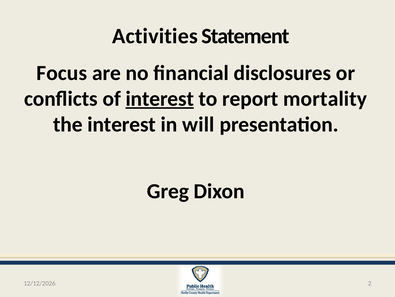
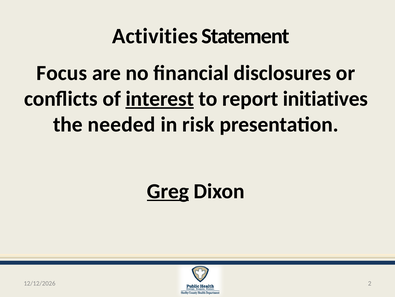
mortality: mortality -> initiatives
the interest: interest -> needed
will: will -> risk
Greg underline: none -> present
